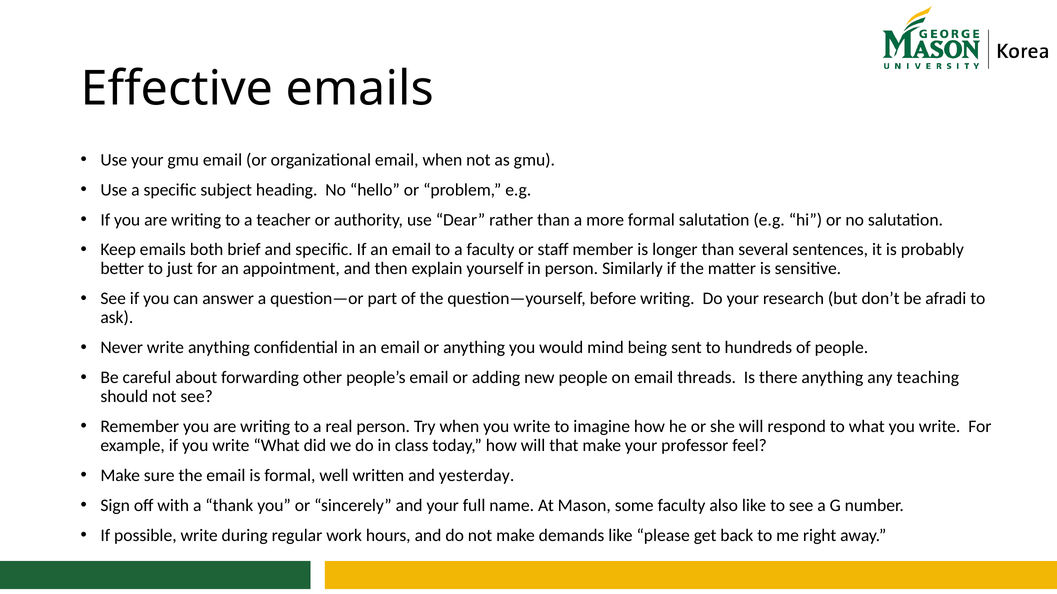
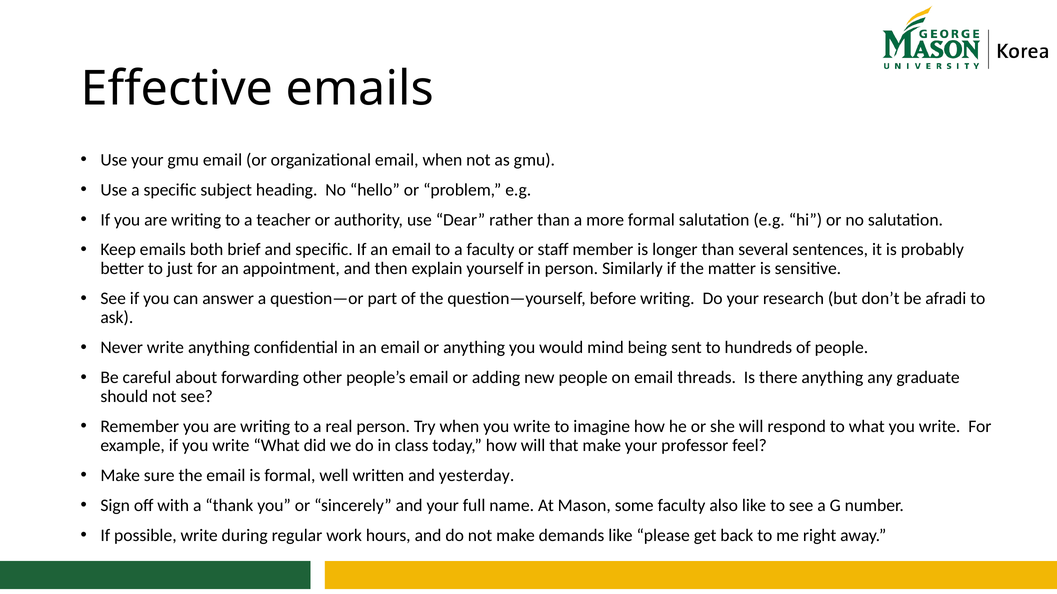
teaching: teaching -> graduate
